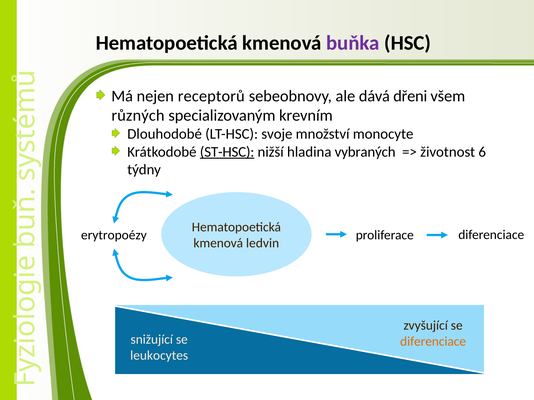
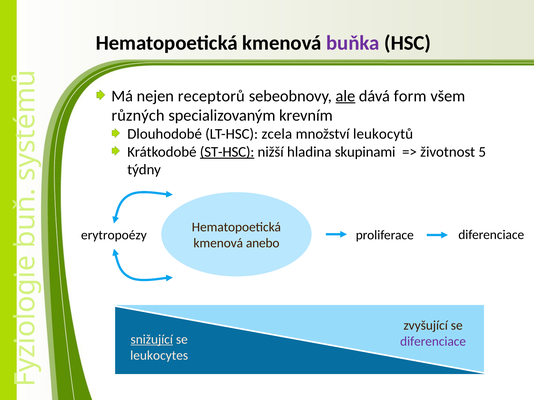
ale underline: none -> present
dřeni: dřeni -> form
svoje: svoje -> zcela
monocyte: monocyte -> leukocytů
vybraných: vybraných -> skupinami
6: 6 -> 5
ledvin: ledvin -> anebo
snižující underline: none -> present
diferenciace at (433, 342) colour: orange -> purple
